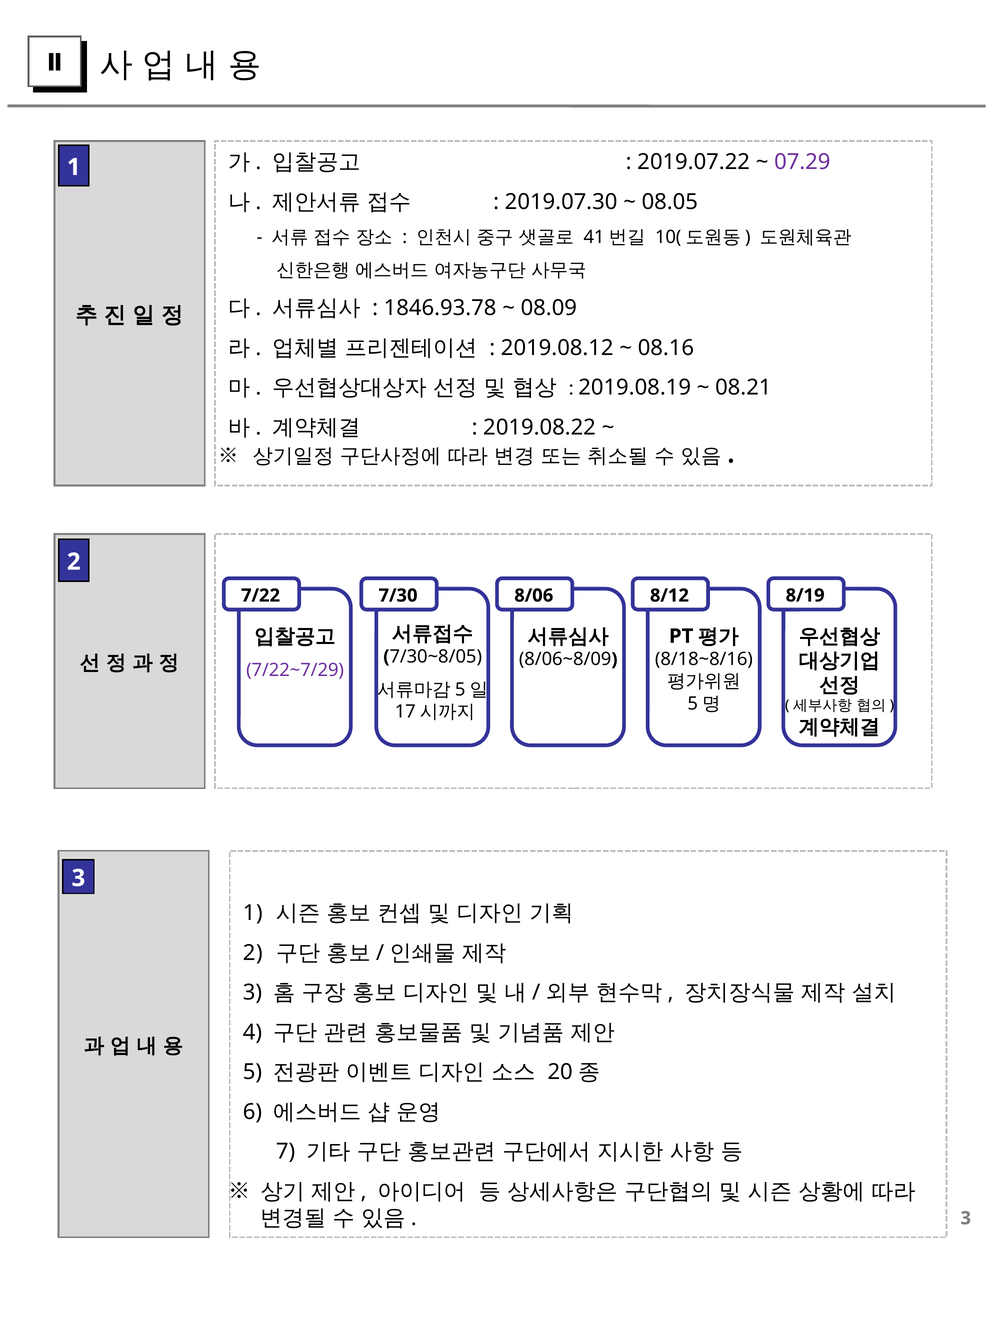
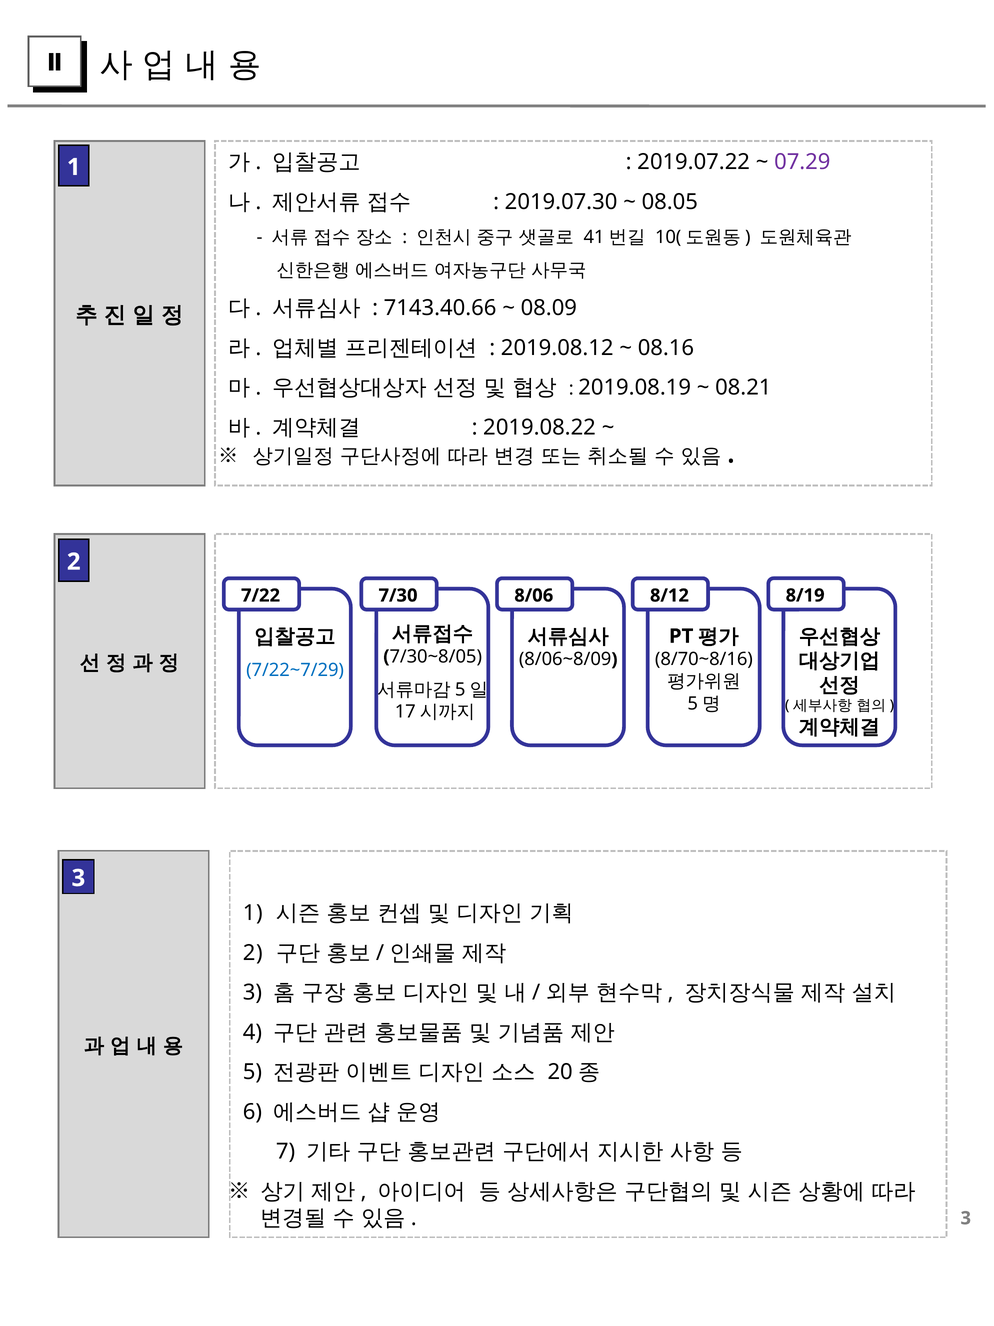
1846.93.78: 1846.93.78 -> 7143.40.66
8/18~8/16: 8/18~8/16 -> 8/70~8/16
7/22~7/29 colour: purple -> blue
